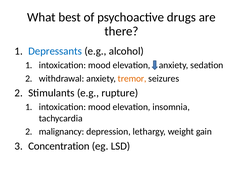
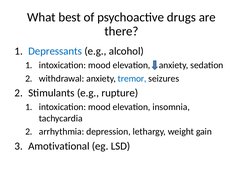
tremor colour: orange -> blue
malignancy: malignancy -> arrhythmia
Concentration: Concentration -> Amotivational
